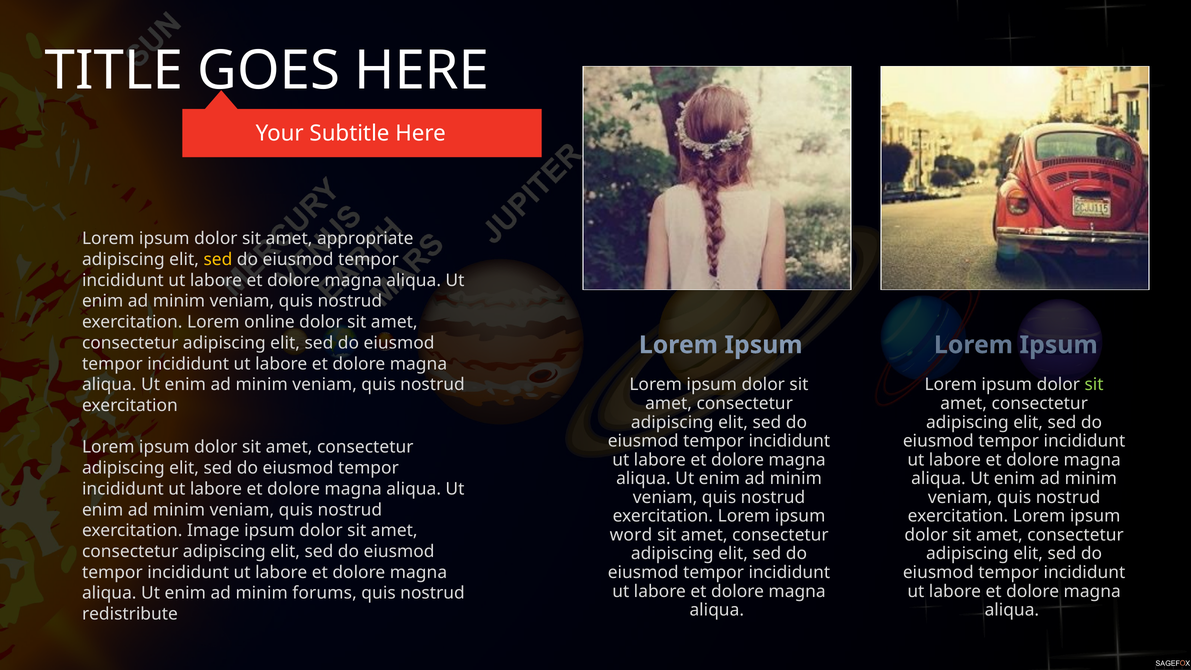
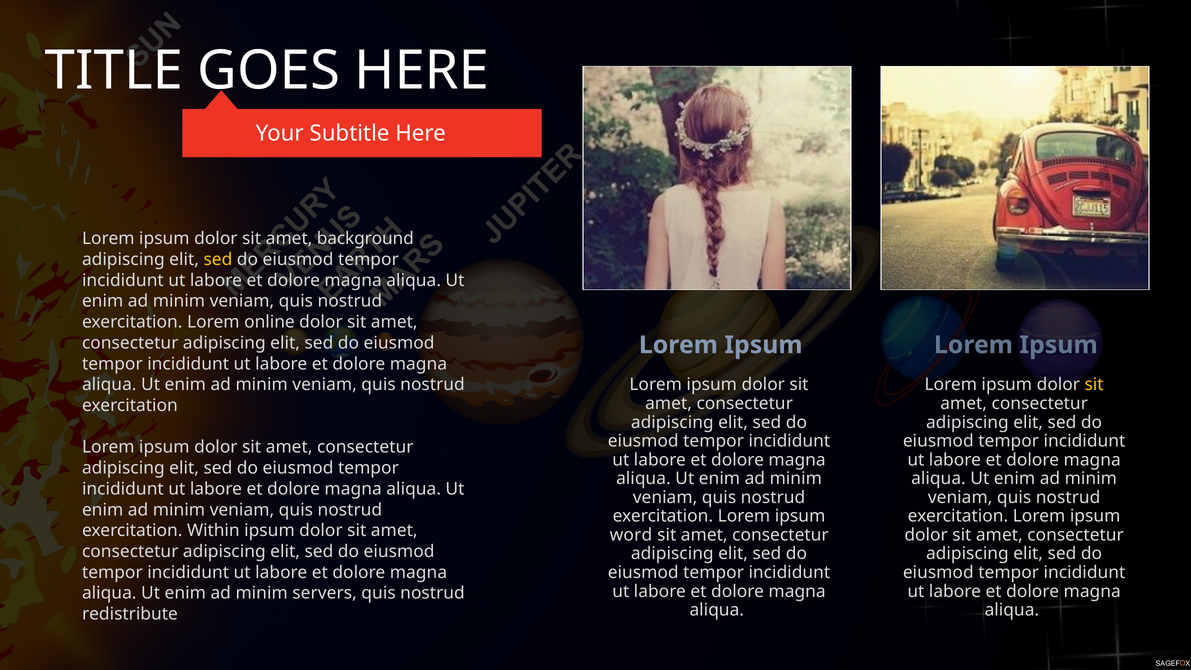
appropriate: appropriate -> background
sit at (1094, 385) colour: light green -> yellow
Image: Image -> Within
forums: forums -> servers
